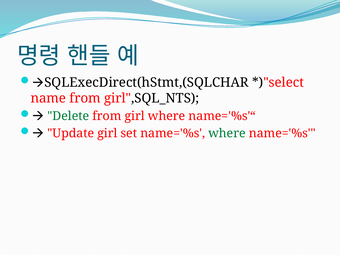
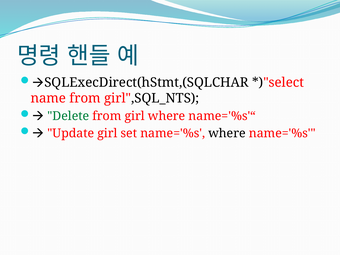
where at (227, 133) colour: green -> black
